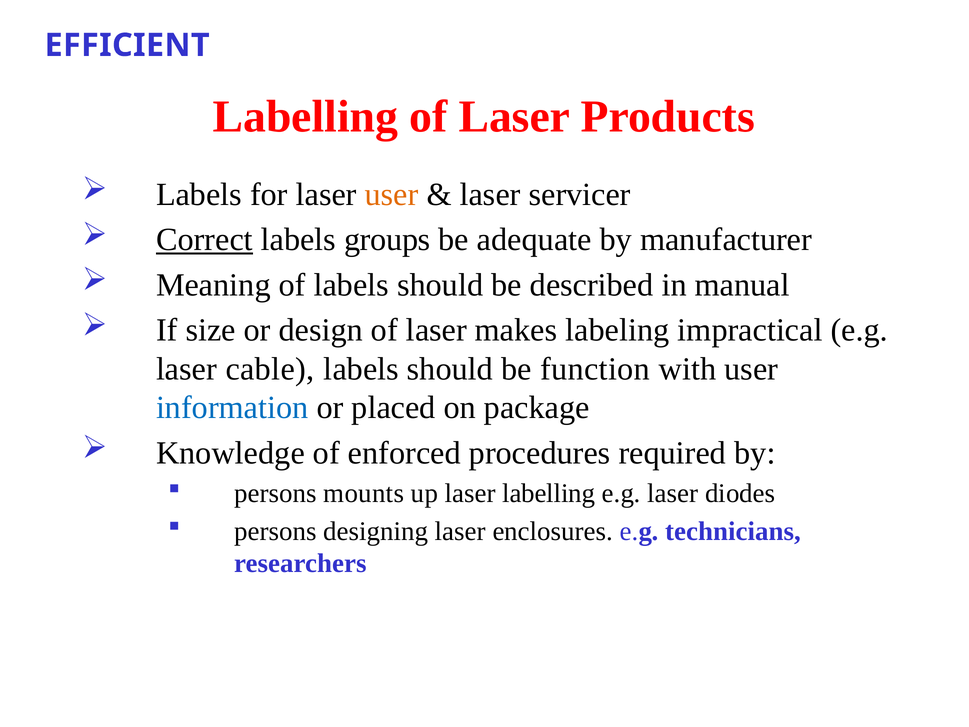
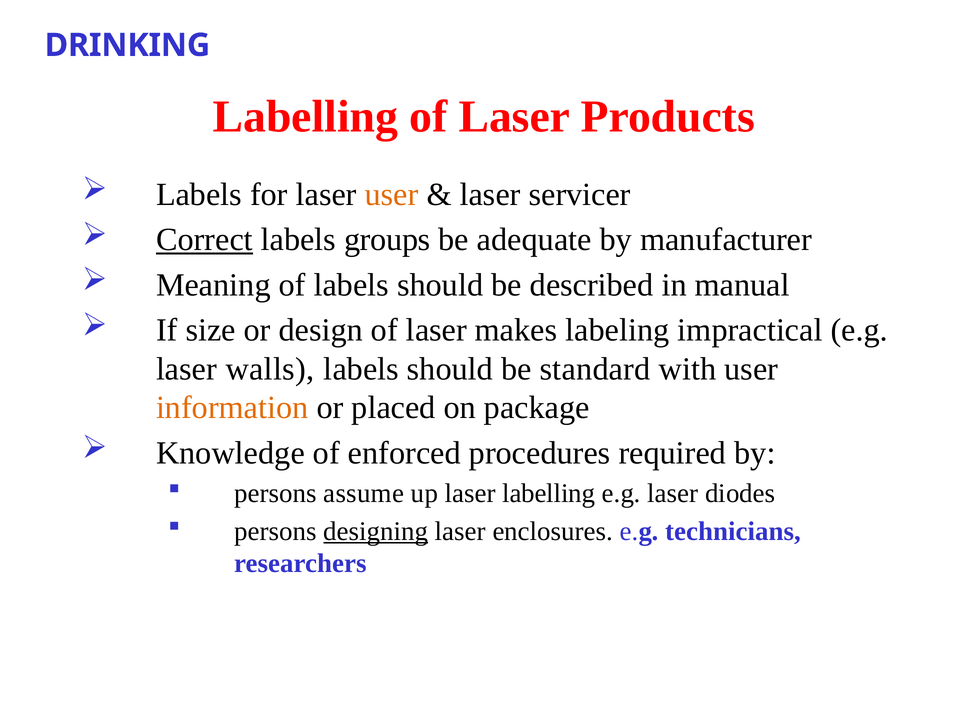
EFFICIENT: EFFICIENT -> DRINKING
cable: cable -> walls
function: function -> standard
information colour: blue -> orange
mounts: mounts -> assume
designing underline: none -> present
